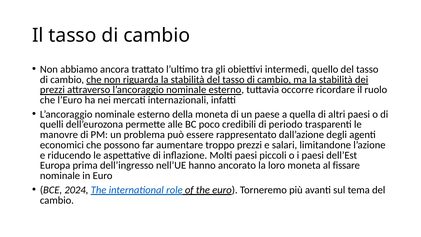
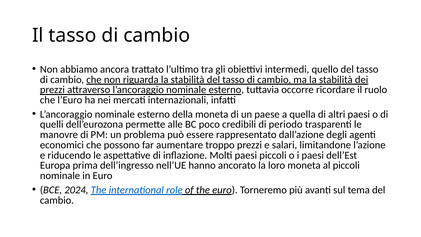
al fissare: fissare -> piccoli
